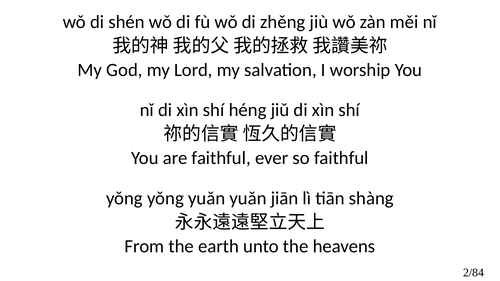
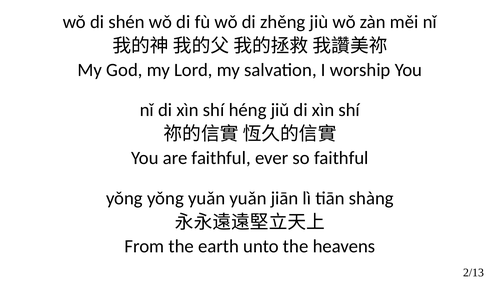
2/84: 2/84 -> 2/13
